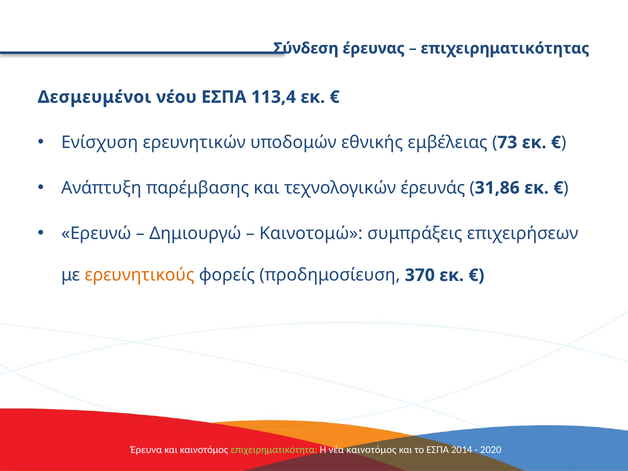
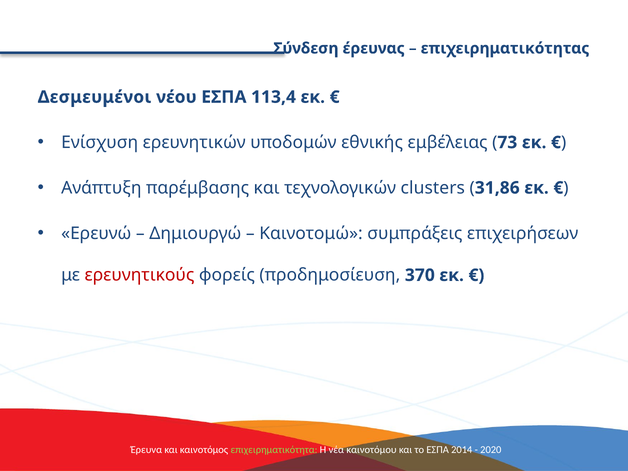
έρευνάς: έρευνάς -> clusters
ερευνητικούς colour: orange -> red
νέα καινοτόμος: καινοτόμος -> καινοτόμου
